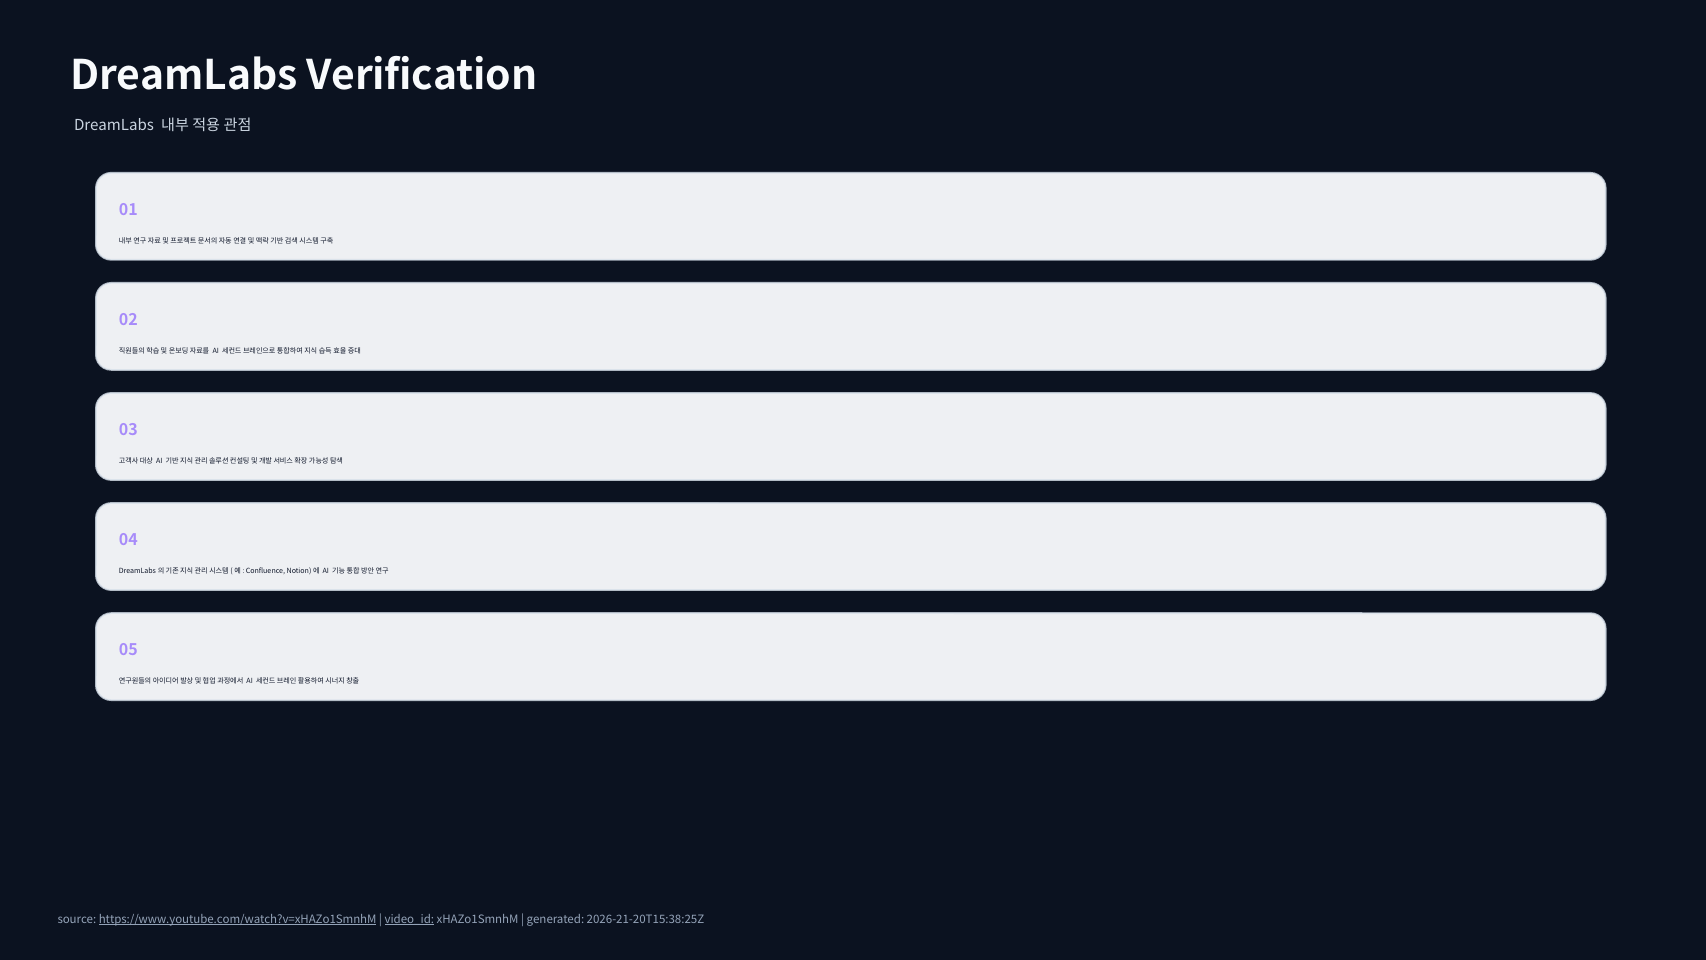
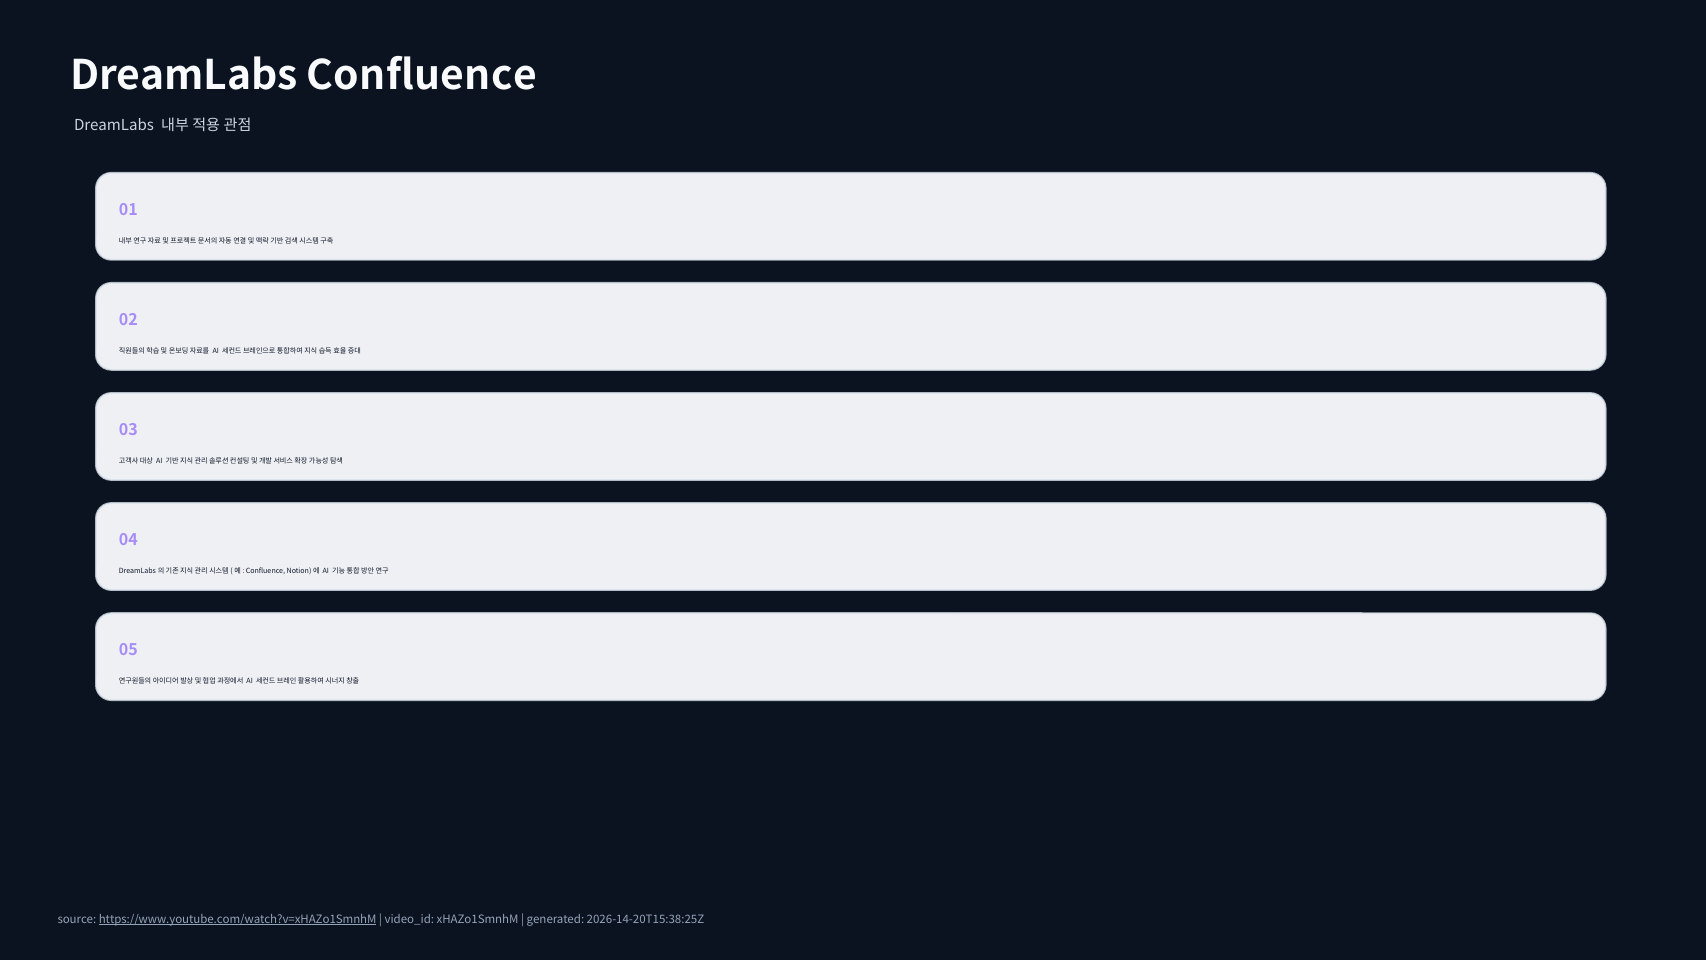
DreamLabs Verification: Verification -> Confluence
video_id underline: present -> none
2026-21-20T15:38:25Z: 2026-21-20T15:38:25Z -> 2026-14-20T15:38:25Z
